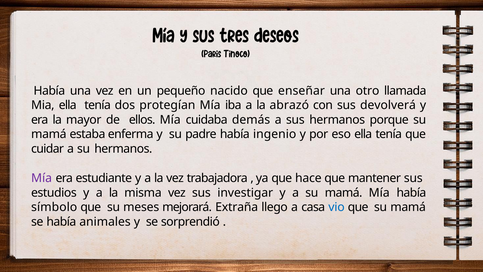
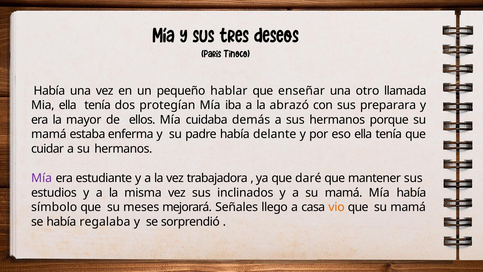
nacido: nacido -> hablar
devolverá: devolverá -> preparara
ingenio: ingenio -> delante
hace: hace -> daré
investigar: investigar -> inclinados
Extraña: Extraña -> Señales
vio colour: blue -> orange
animales: animales -> regalaba
